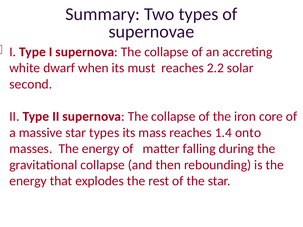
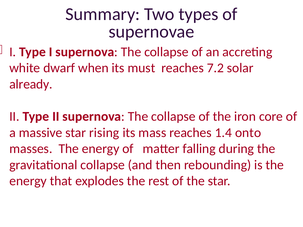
2.2: 2.2 -> 7.2
second: second -> already
star types: types -> rising
